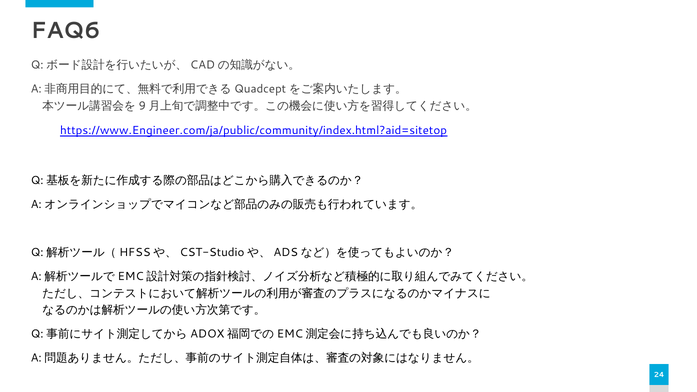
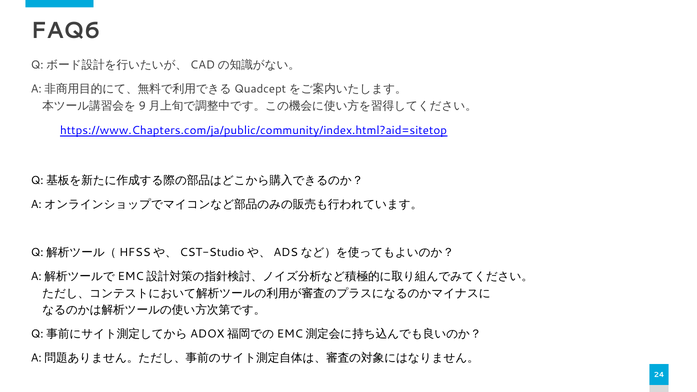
https://www.Engineer.com/ja/public/community/index.html?aid=sitetop: https://www.Engineer.com/ja/public/community/index.html?aid=sitetop -> https://www.Chapters.com/ja/public/community/index.html?aid=sitetop
